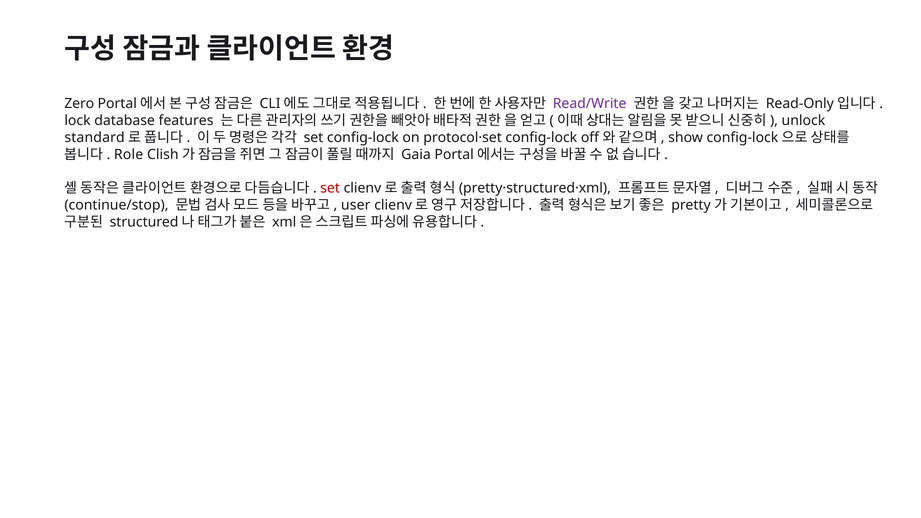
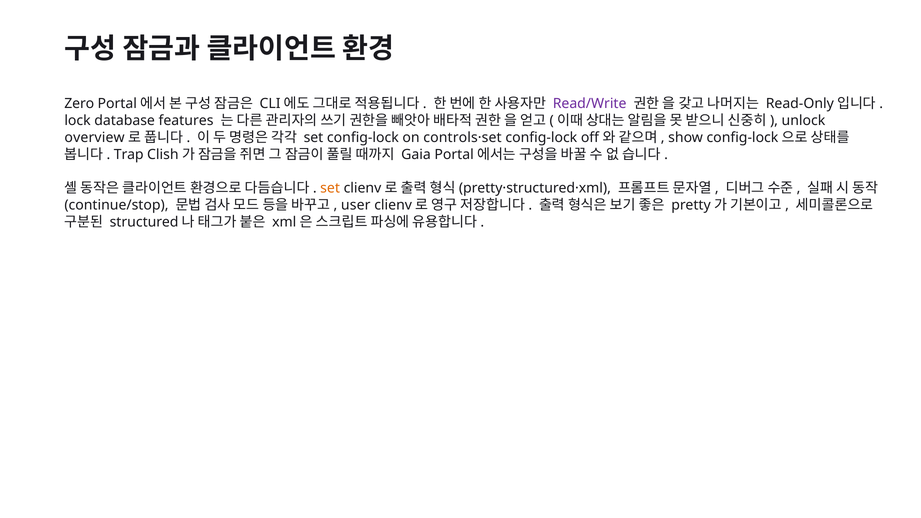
standard: standard -> overview
protocol·set: protocol·set -> controls·set
Role: Role -> Trap
set at (330, 188) colour: red -> orange
